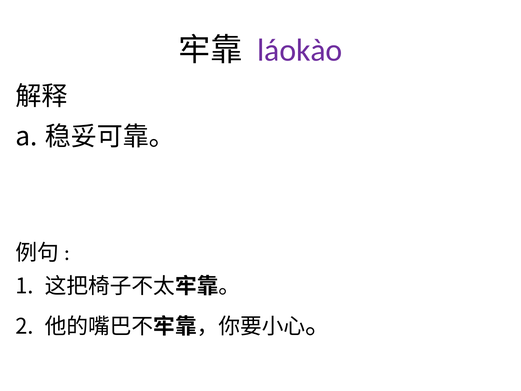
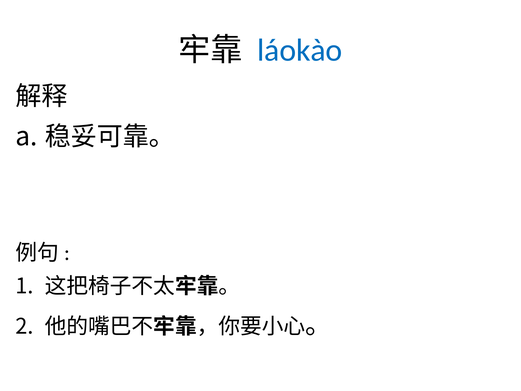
láokào colour: purple -> blue
